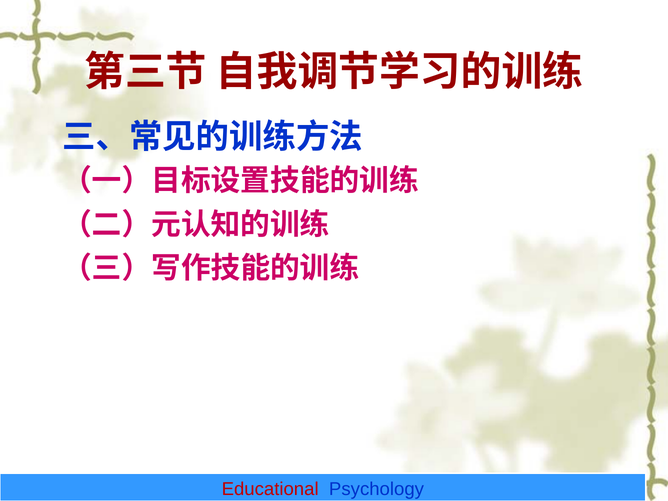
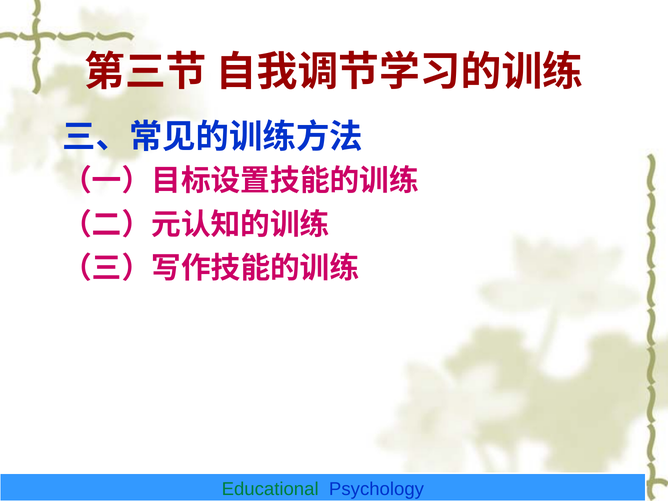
Educational colour: red -> green
